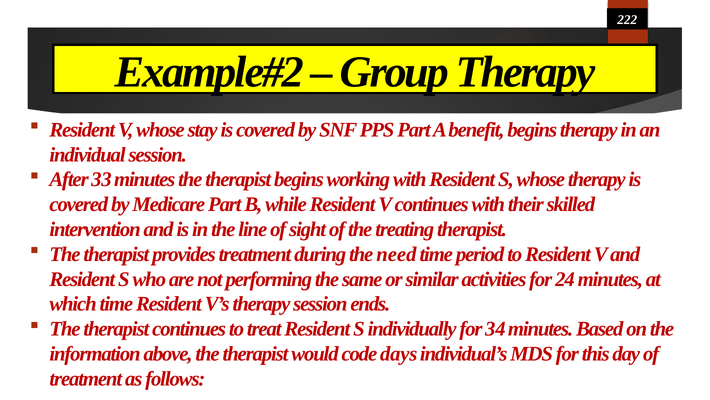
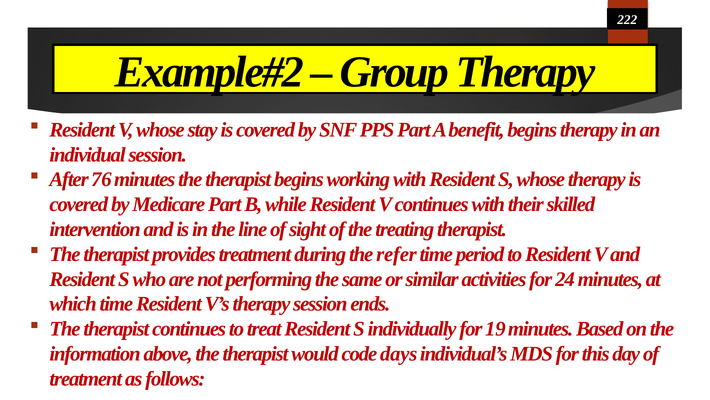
33: 33 -> 76
need: need -> refer
34: 34 -> 19
